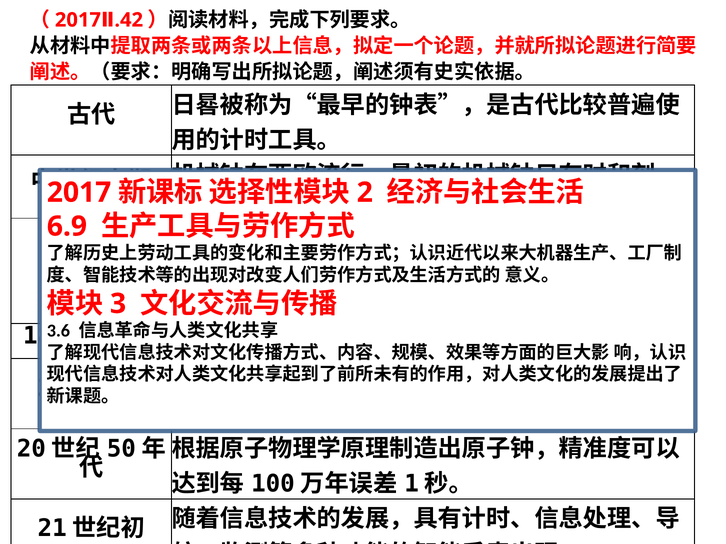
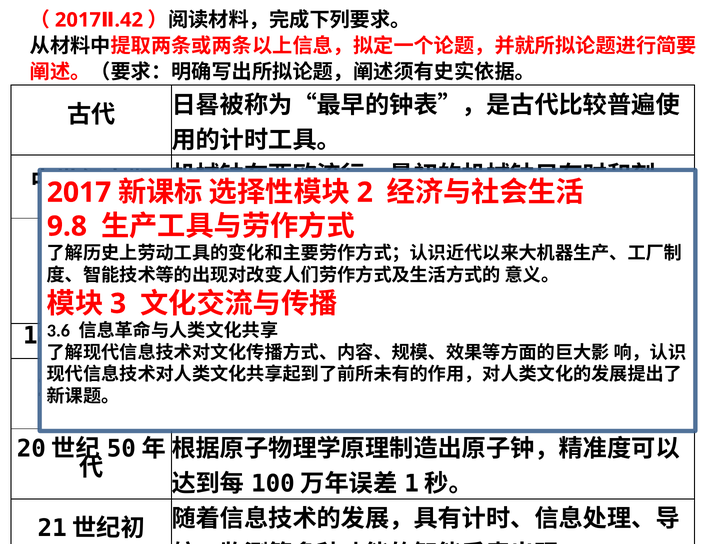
6.9: 6.9 -> 9.8
